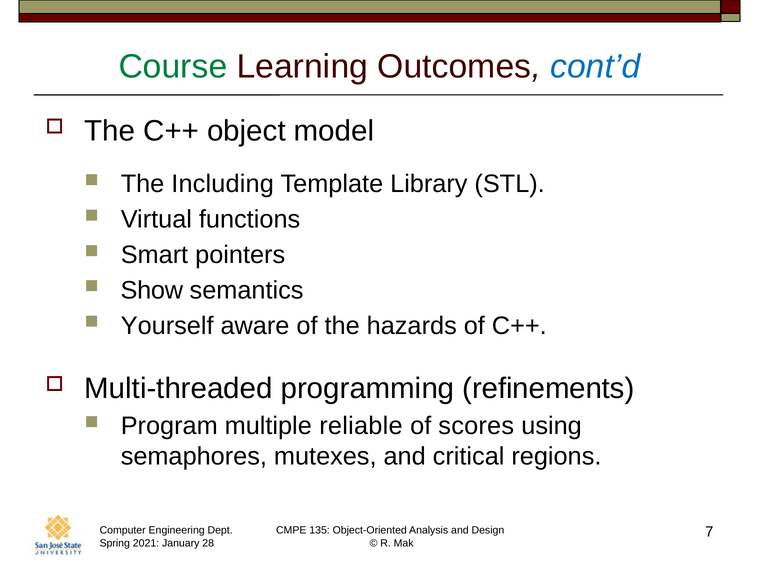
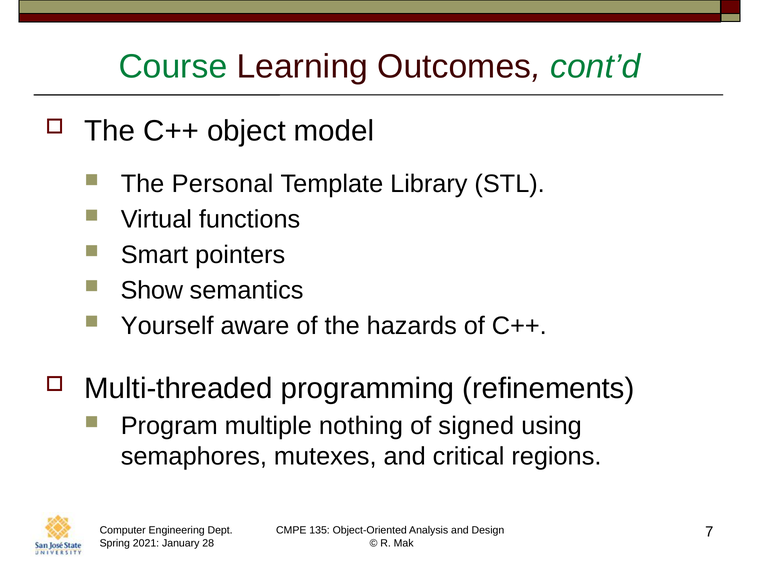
cont’d colour: blue -> green
Including: Including -> Personal
reliable: reliable -> nothing
scores: scores -> signed
